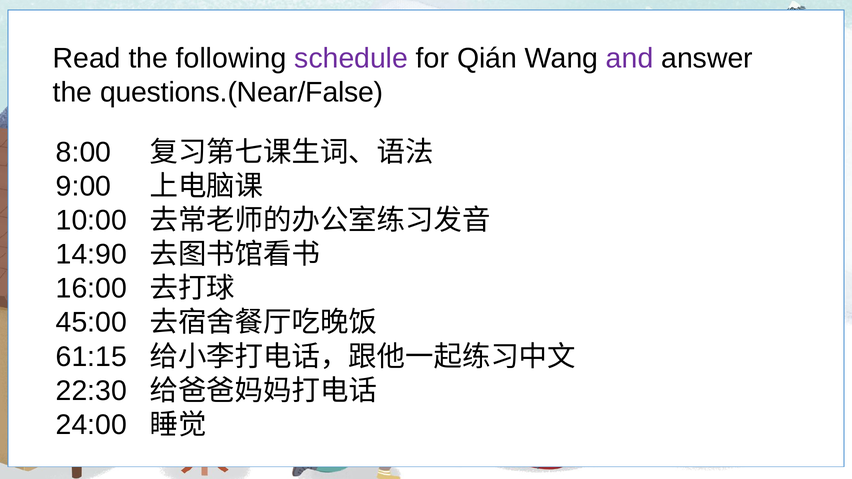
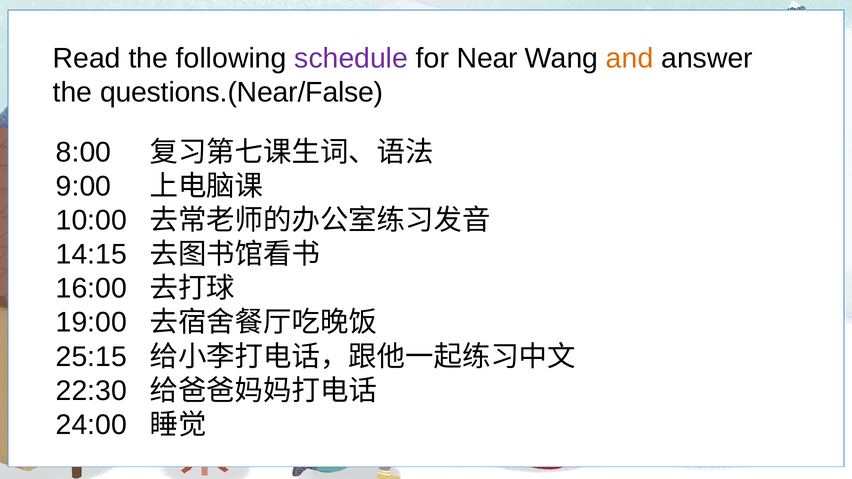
Qián: Qián -> Near
and colour: purple -> orange
14:90: 14:90 -> 14:15
45:00: 45:00 -> 19:00
61:15: 61:15 -> 25:15
